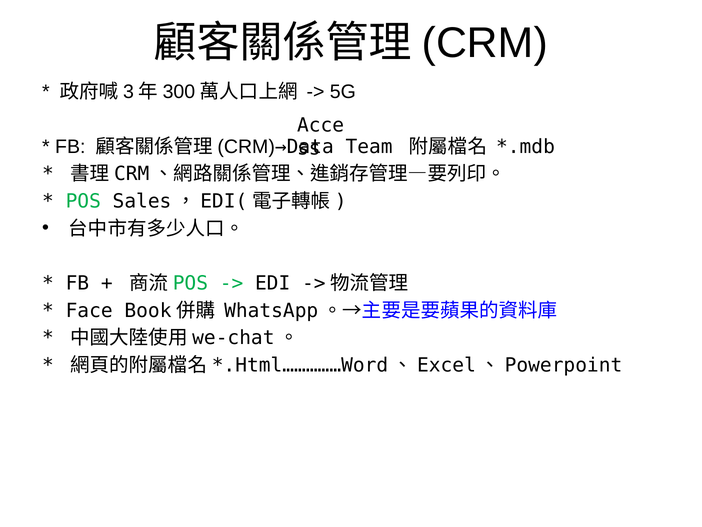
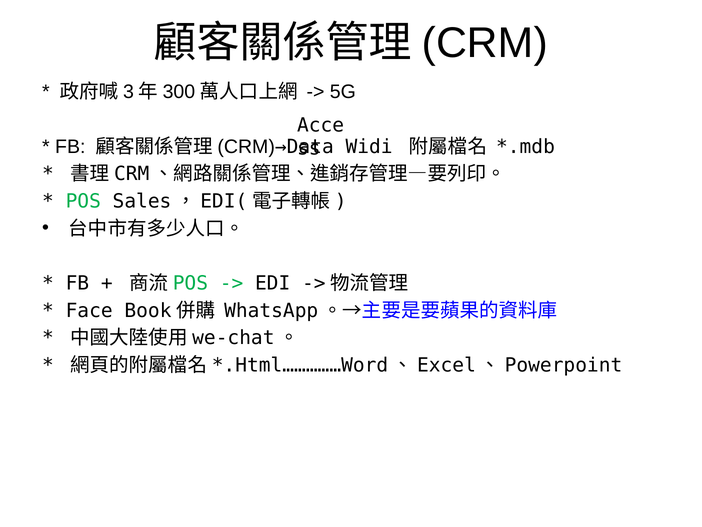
Team: Team -> Widi
